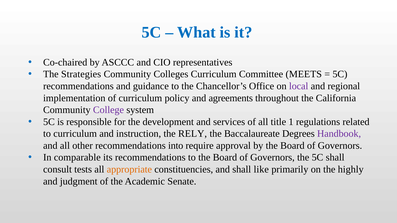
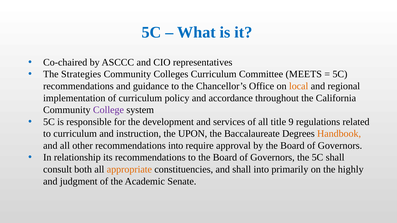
local colour: purple -> orange
agreements: agreements -> accordance
1: 1 -> 9
RELY: RELY -> UPON
Handbook colour: purple -> orange
comparable: comparable -> relationship
tests: tests -> both
shall like: like -> into
